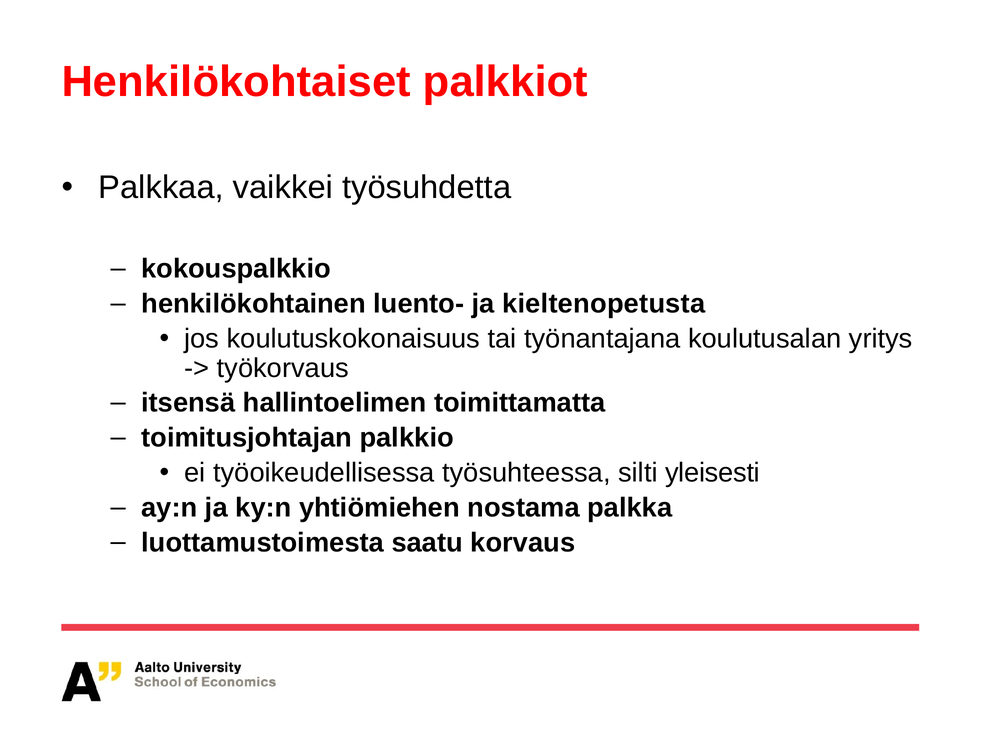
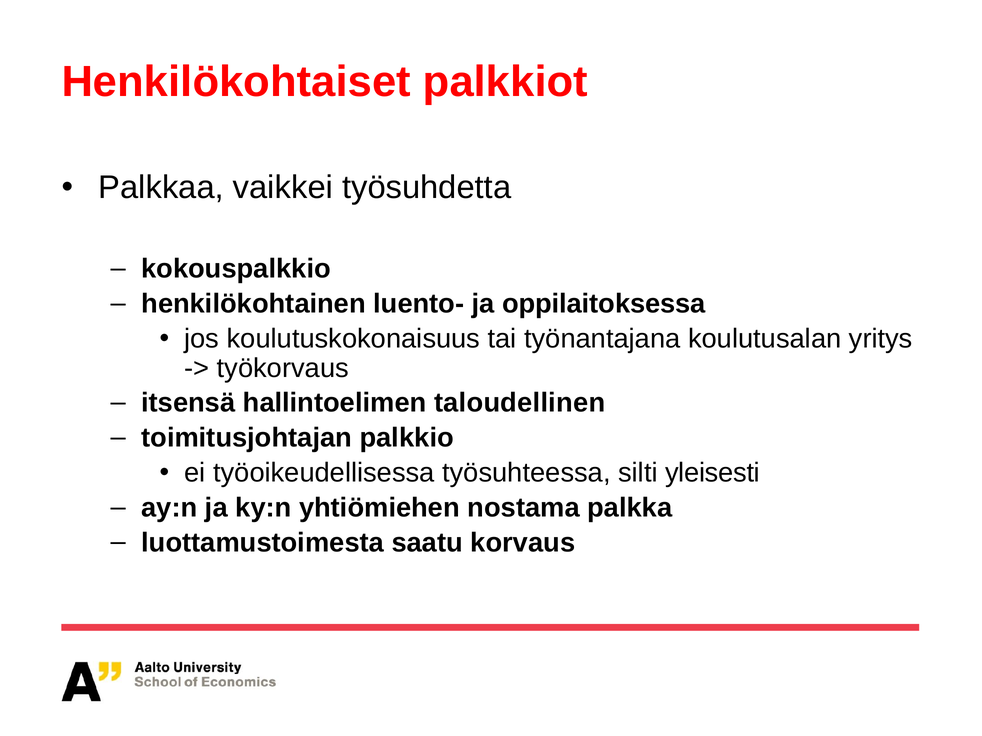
kieltenopetusta: kieltenopetusta -> oppilaitoksessa
toimittamatta: toimittamatta -> taloudellinen
